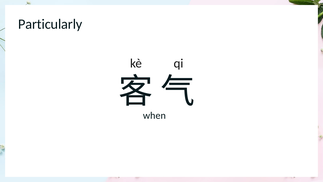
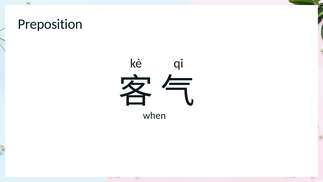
Particularly: Particularly -> Preposition
